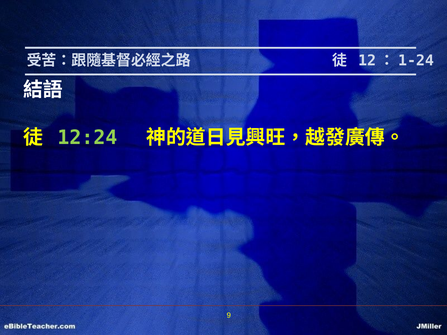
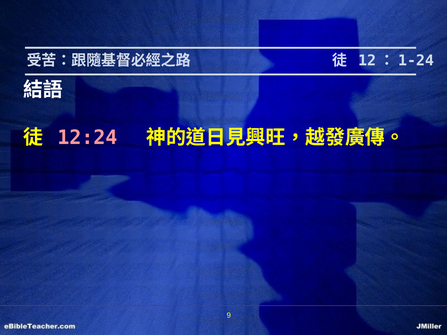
12:24 colour: light green -> pink
